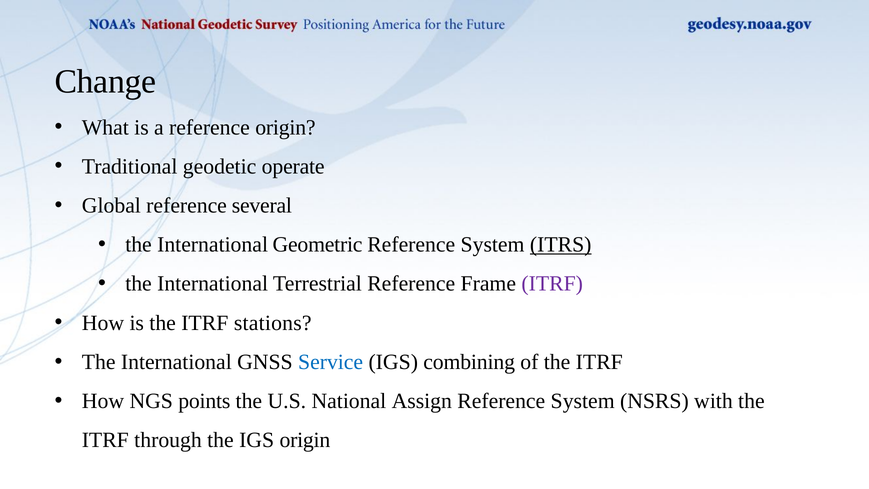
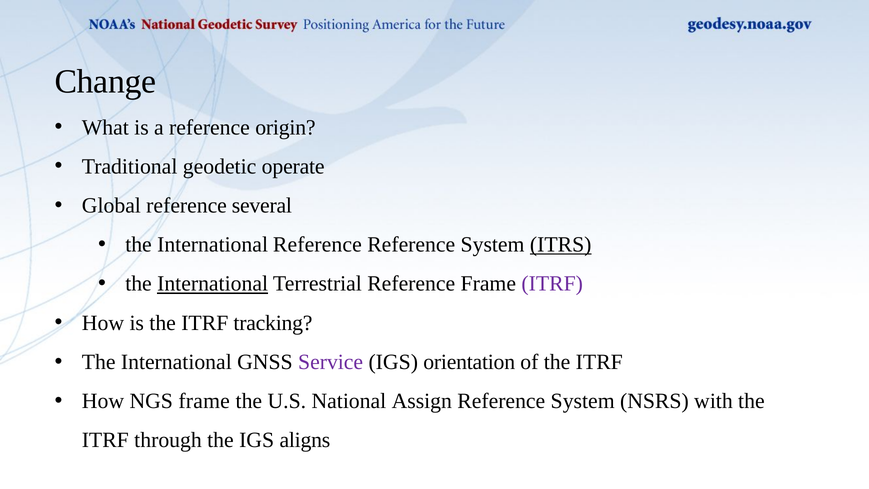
International Geometric: Geometric -> Reference
International at (213, 284) underline: none -> present
stations: stations -> tracking
Service colour: blue -> purple
combining: combining -> orientation
NGS points: points -> frame
IGS origin: origin -> aligns
